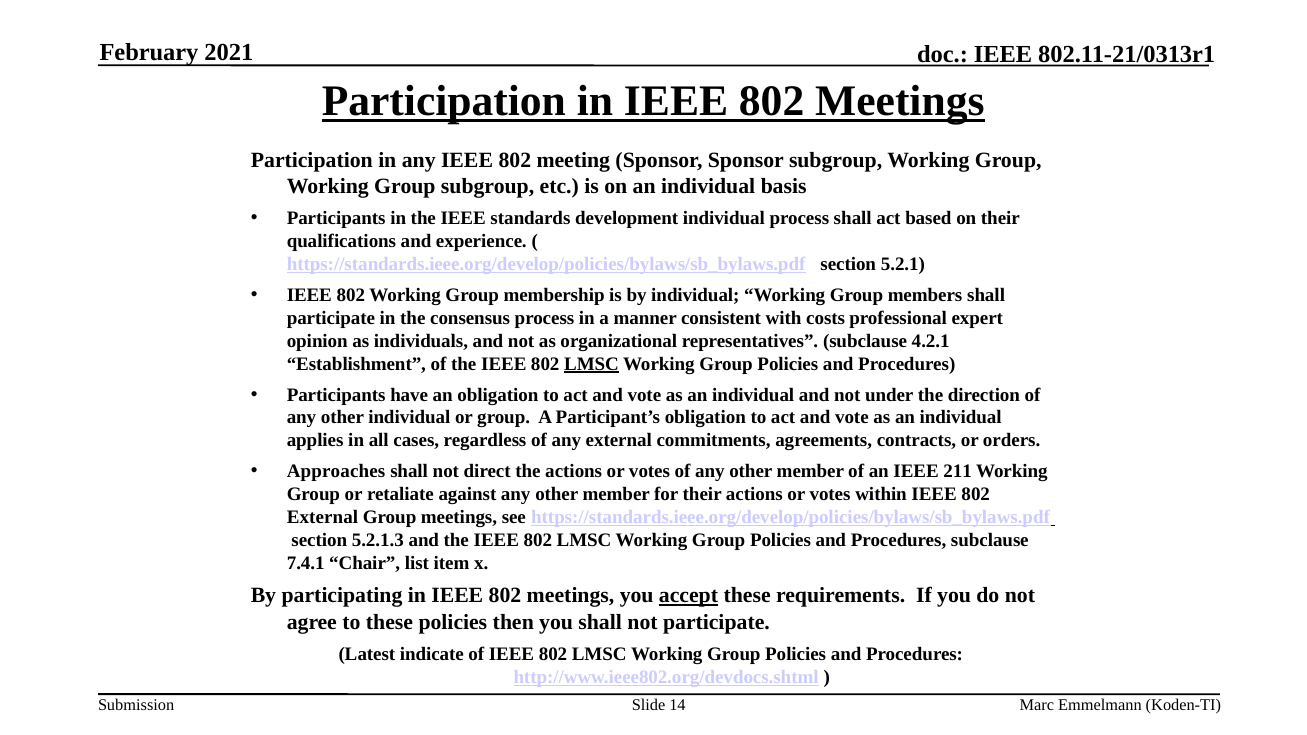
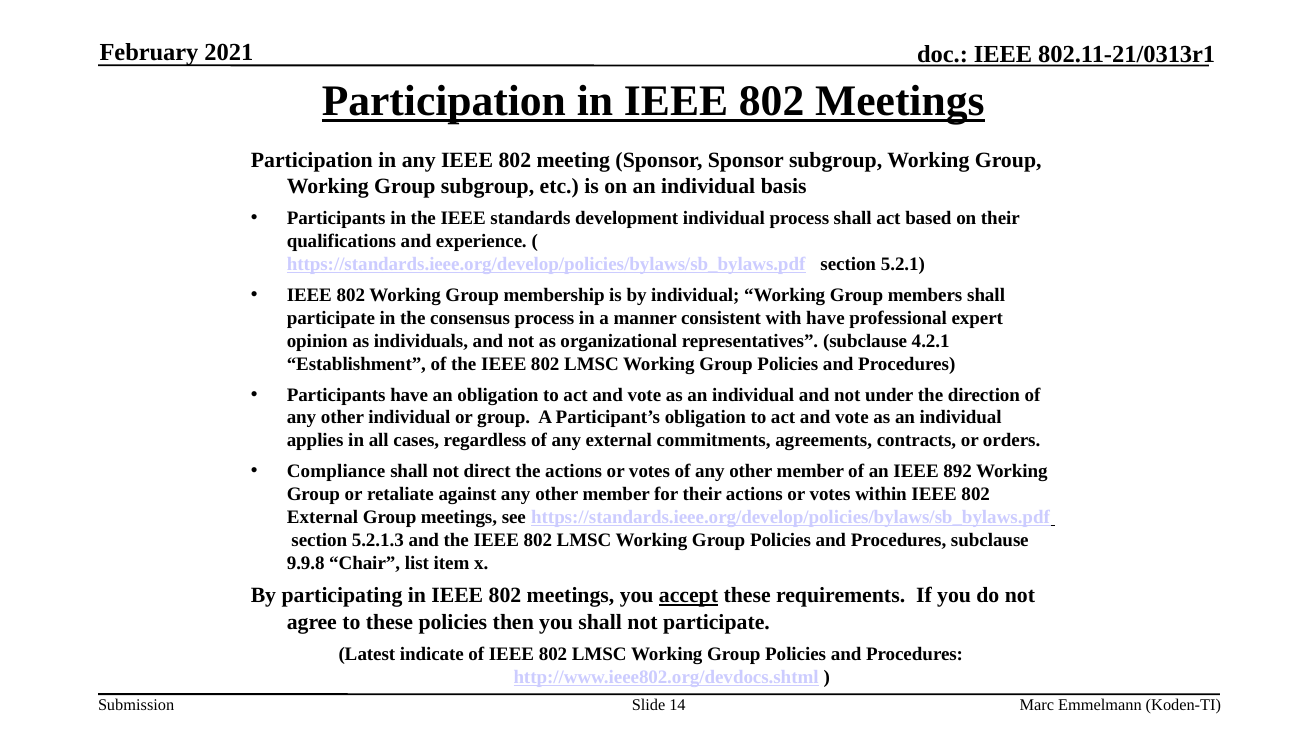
with costs: costs -> have
LMSC at (592, 364) underline: present -> none
Approaches: Approaches -> Compliance
211: 211 -> 892
7.4.1: 7.4.1 -> 9.9.8
